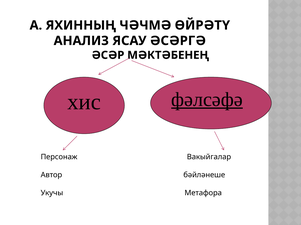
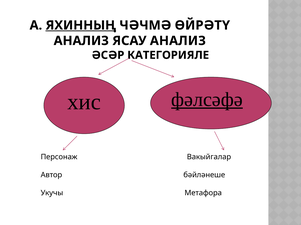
ЯХИННЫҢ underline: none -> present
ЯСАУ ӘСӘРГӘ: ӘСӘРГӘ -> АНАЛИЗ
МӘКТӘБЕНЕҢ: МӘКТӘБЕНЕҢ -> КАТЕГОРИЯЛЕ
